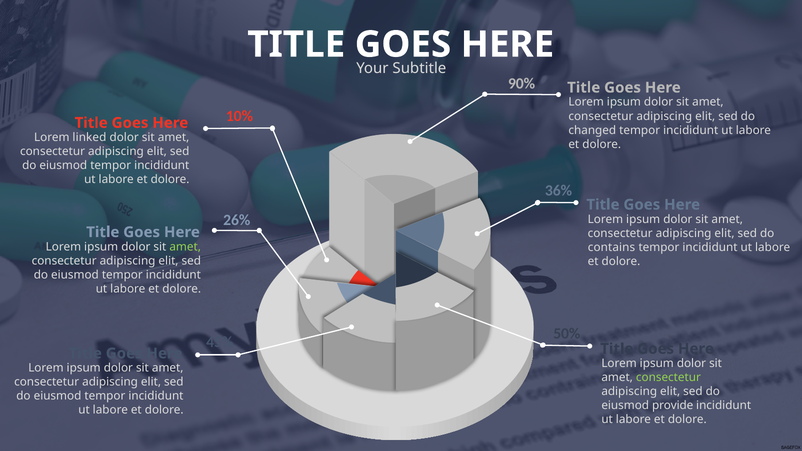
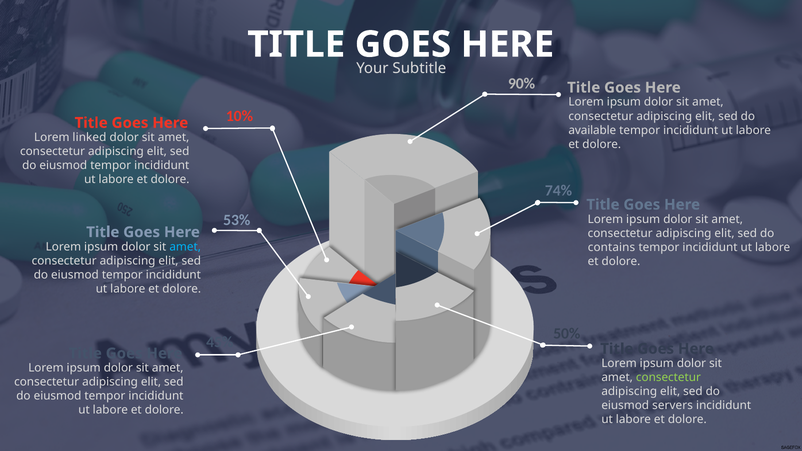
changed: changed -> available
36%: 36% -> 74%
26%: 26% -> 53%
amet at (185, 247) colour: light green -> light blue
provide: provide -> servers
